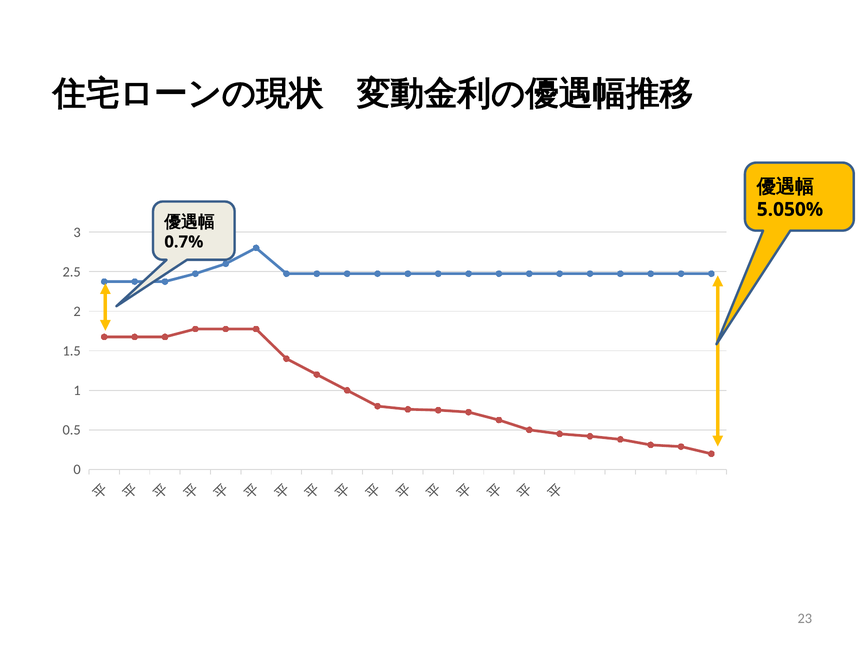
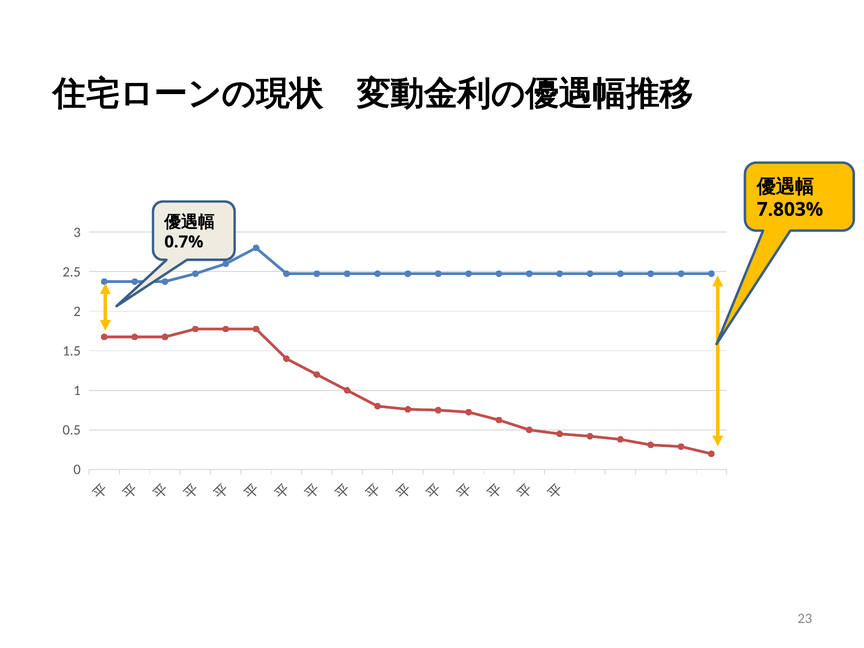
5.050%: 5.050% -> 7.803%
